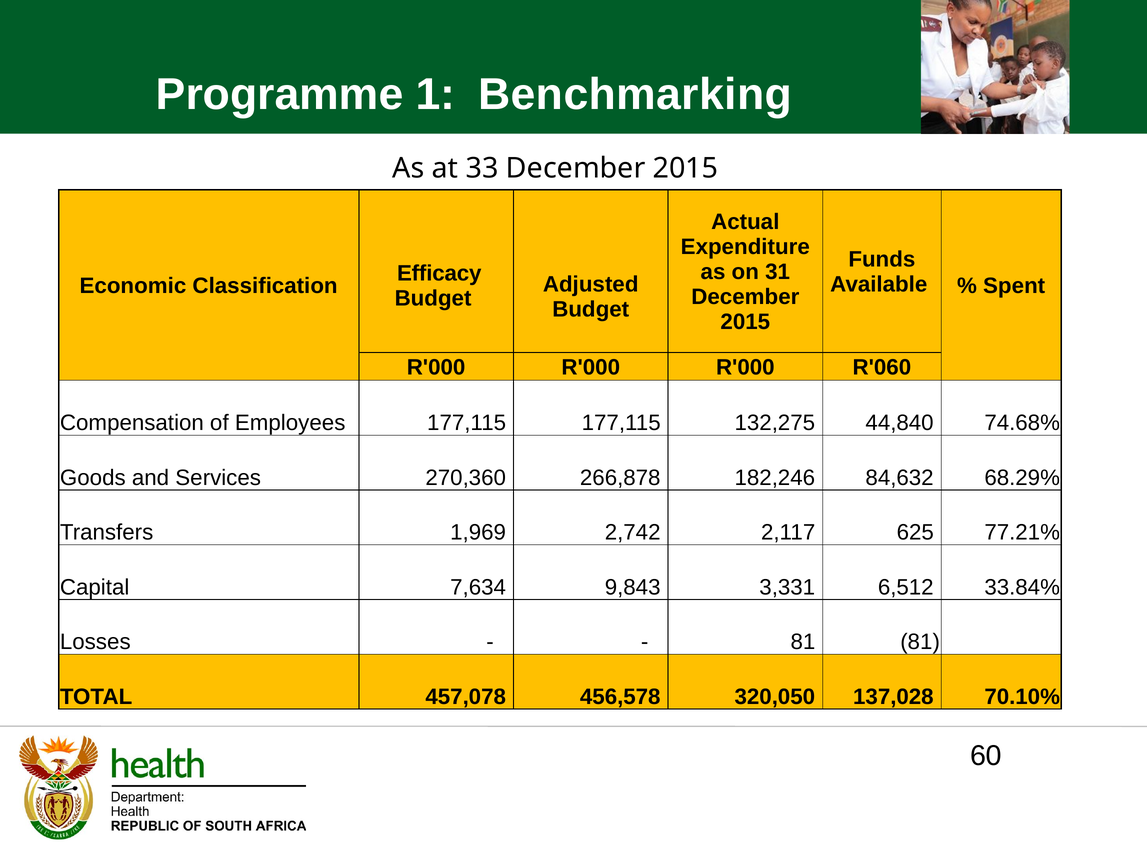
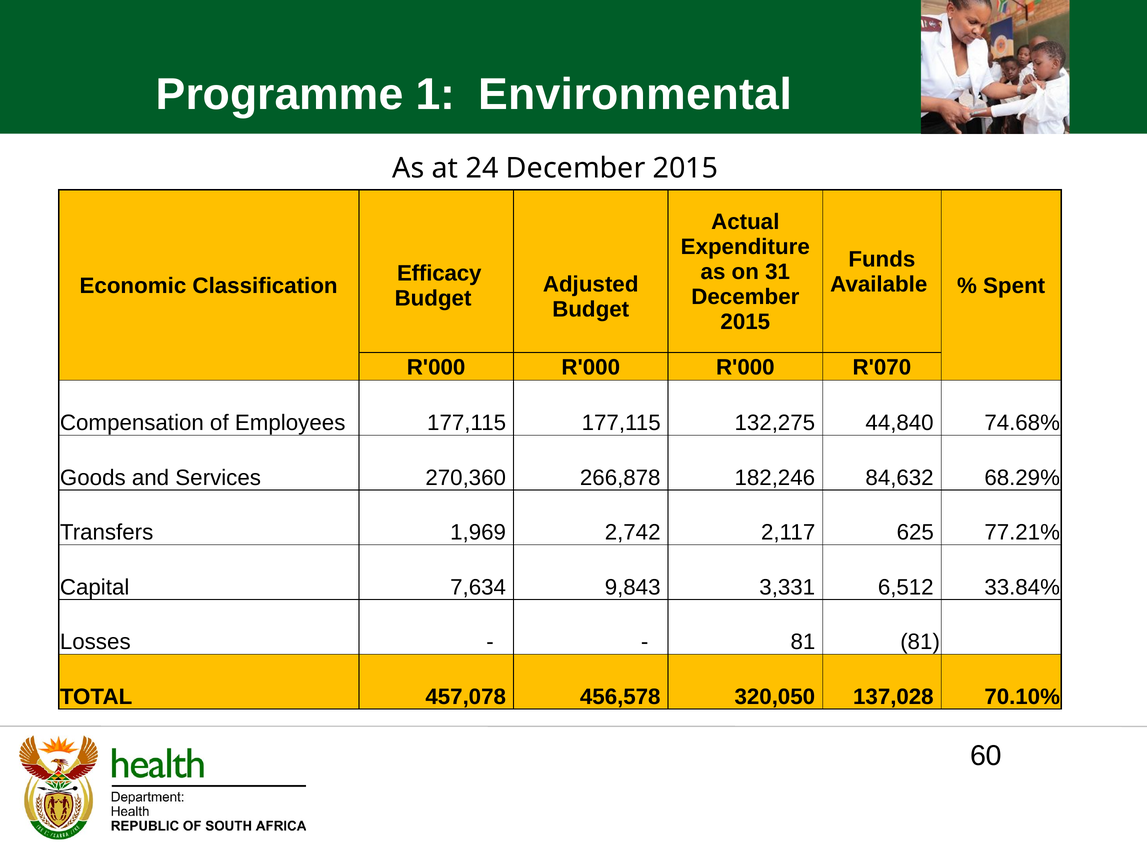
Benchmarking: Benchmarking -> Environmental
33: 33 -> 24
R'060: R'060 -> R'070
